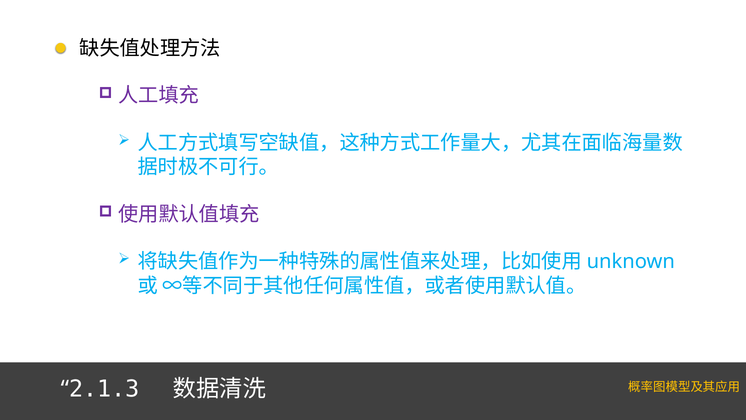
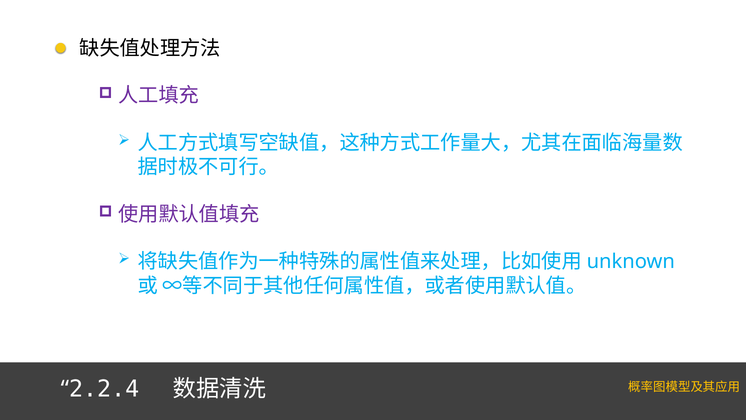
2.1.3: 2.1.3 -> 2.2.4
